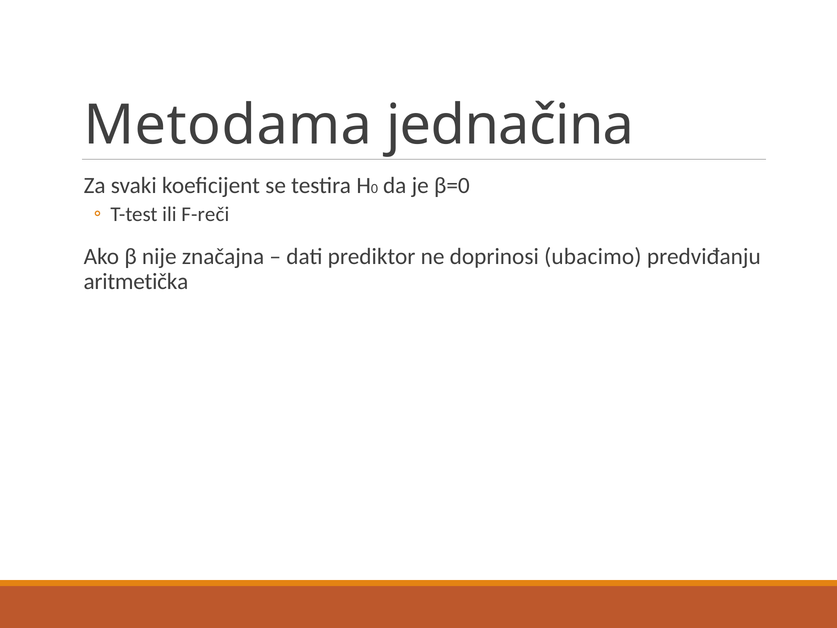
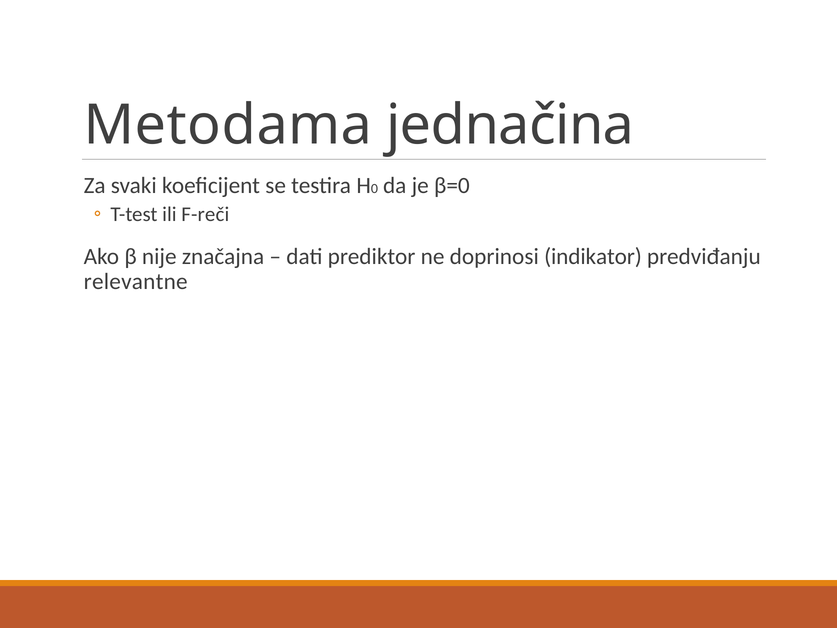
ubacimo: ubacimo -> indikator
aritmetička: aritmetička -> relevantne
